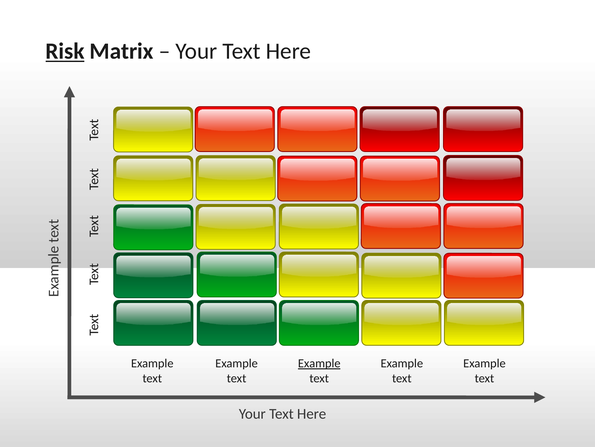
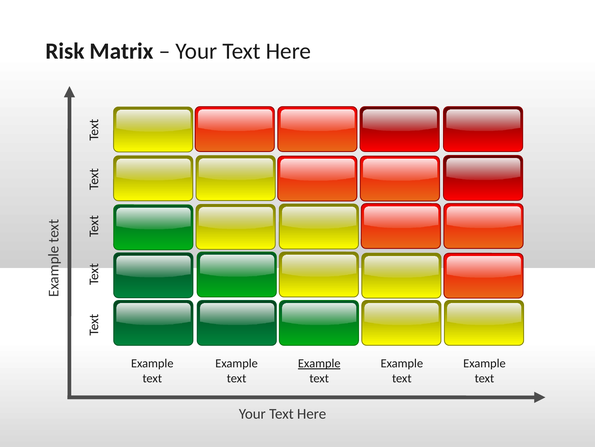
Risk underline: present -> none
